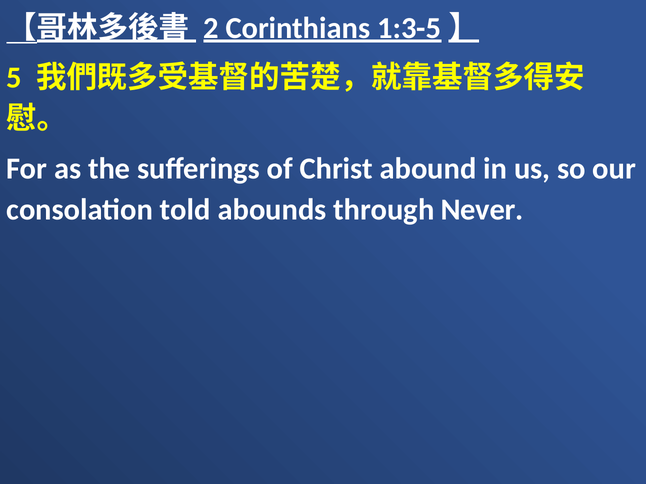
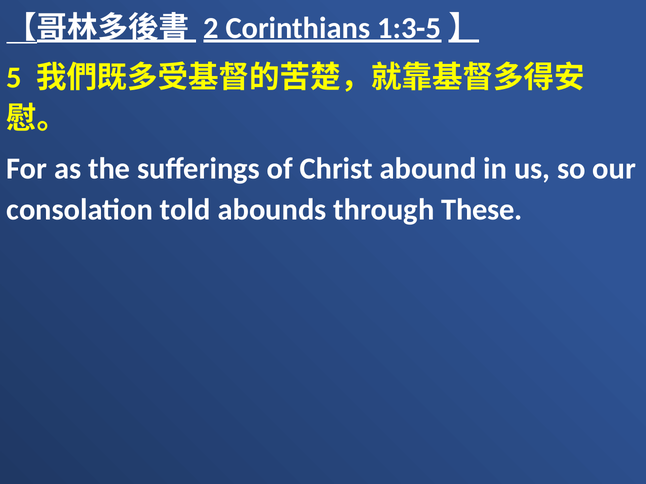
Never: Never -> These
